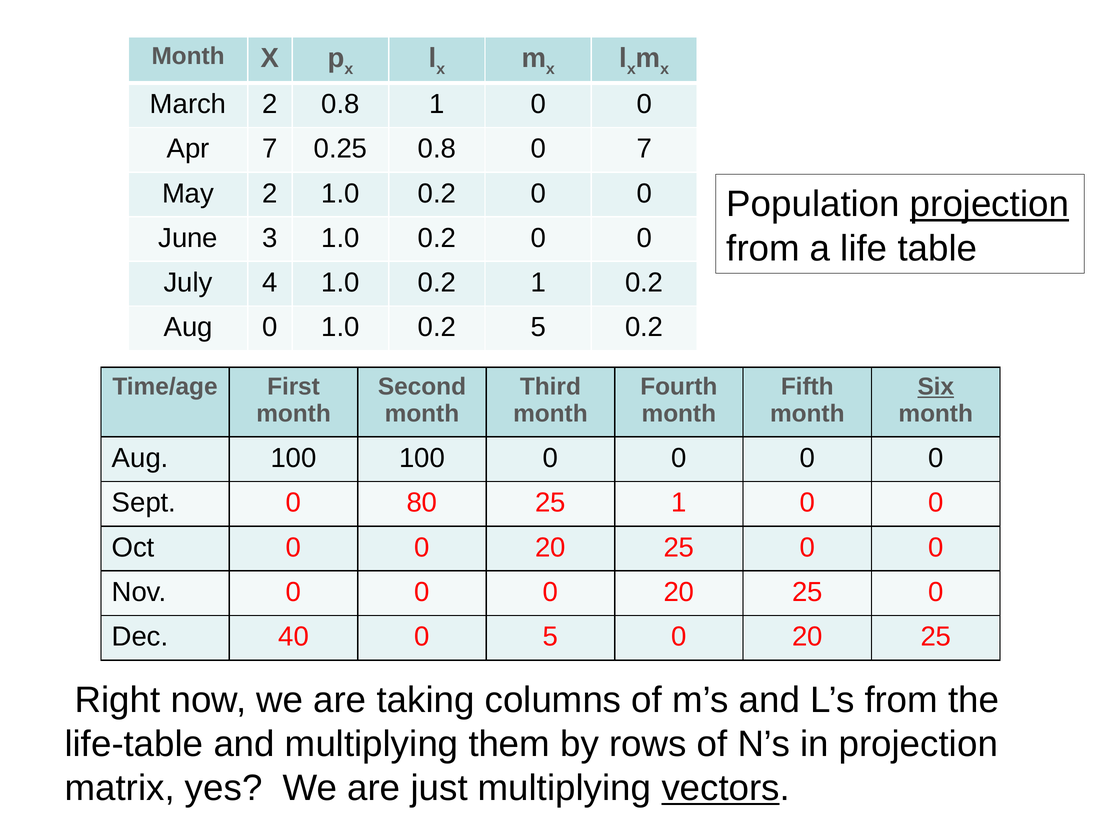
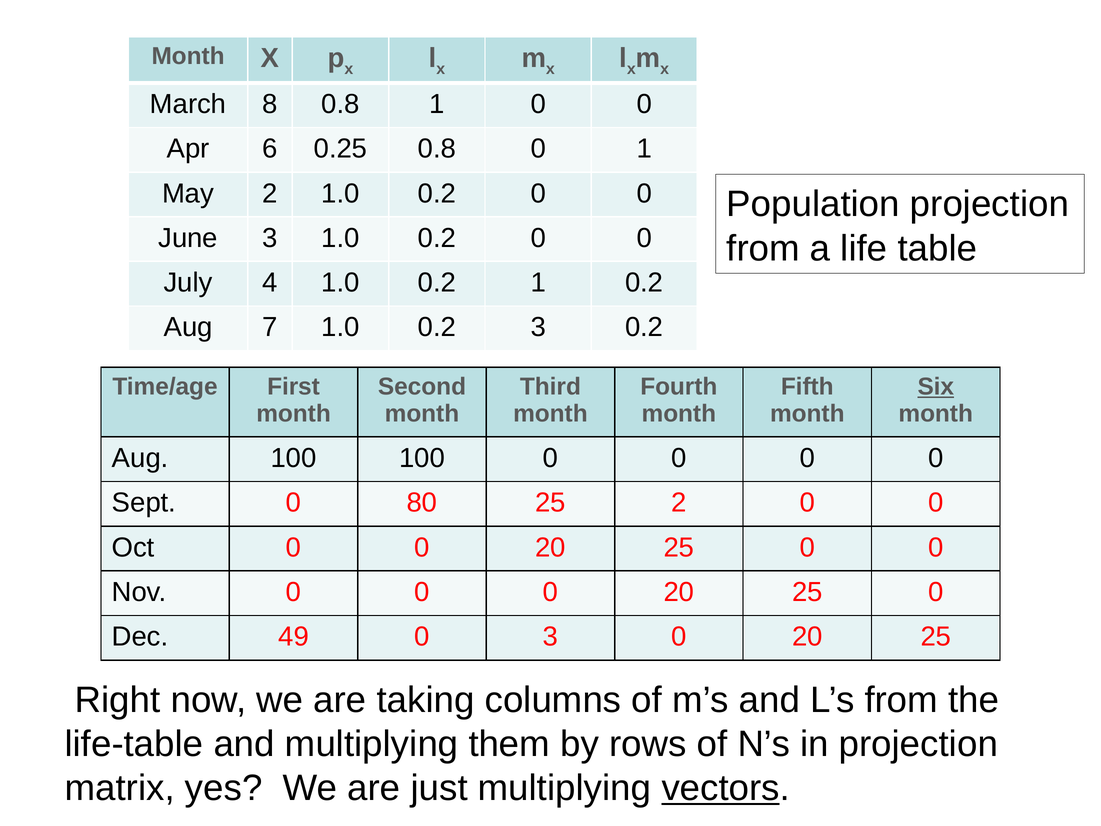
March 2: 2 -> 8
Apr 7: 7 -> 6
0 7: 7 -> 1
projection at (989, 204) underline: present -> none
Aug 0: 0 -> 7
0.2 5: 5 -> 3
25 1: 1 -> 2
40: 40 -> 49
0 5: 5 -> 3
